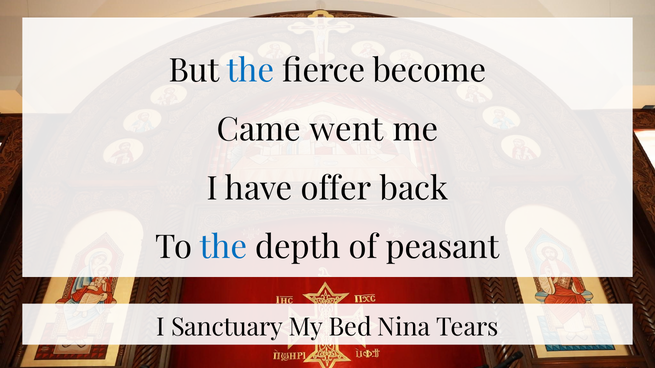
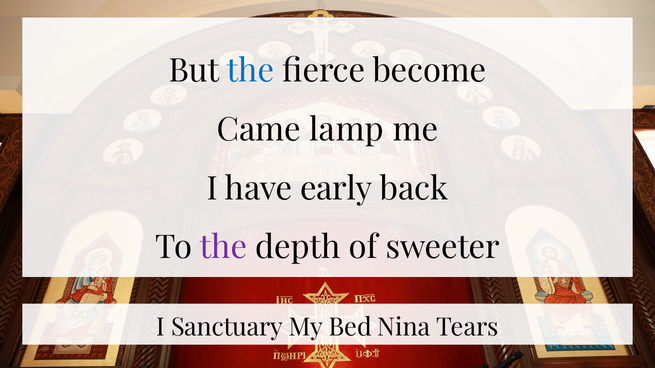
went: went -> lamp
offer: offer -> early
the at (223, 248) colour: blue -> purple
peasant: peasant -> sweeter
